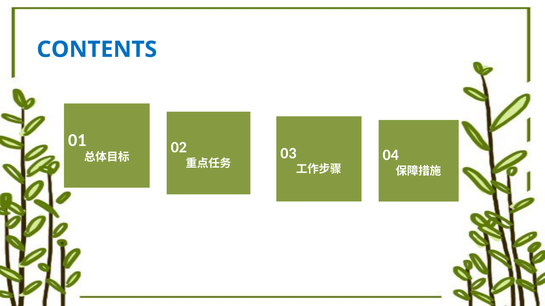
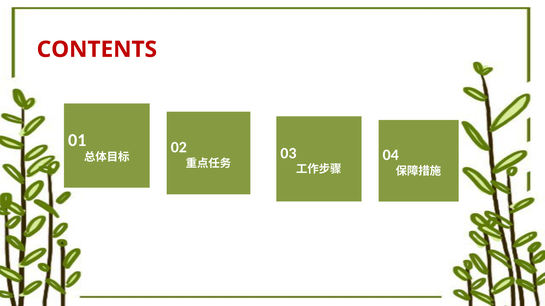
CONTENTS colour: blue -> red
